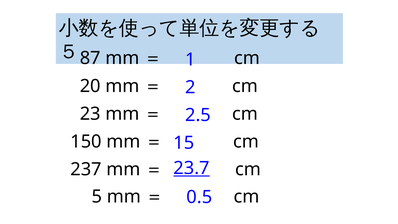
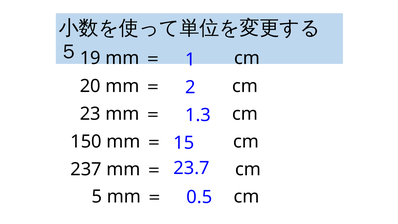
87: 87 -> 19
2.5: 2.5 -> 1.3
23.7 underline: present -> none
